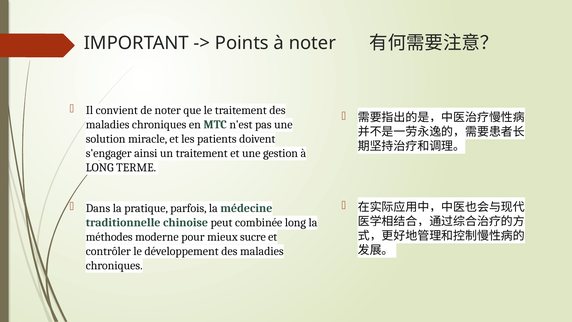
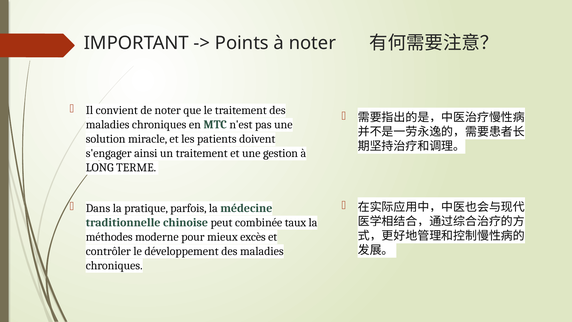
combinée long: long -> taux
sucre: sucre -> excès
